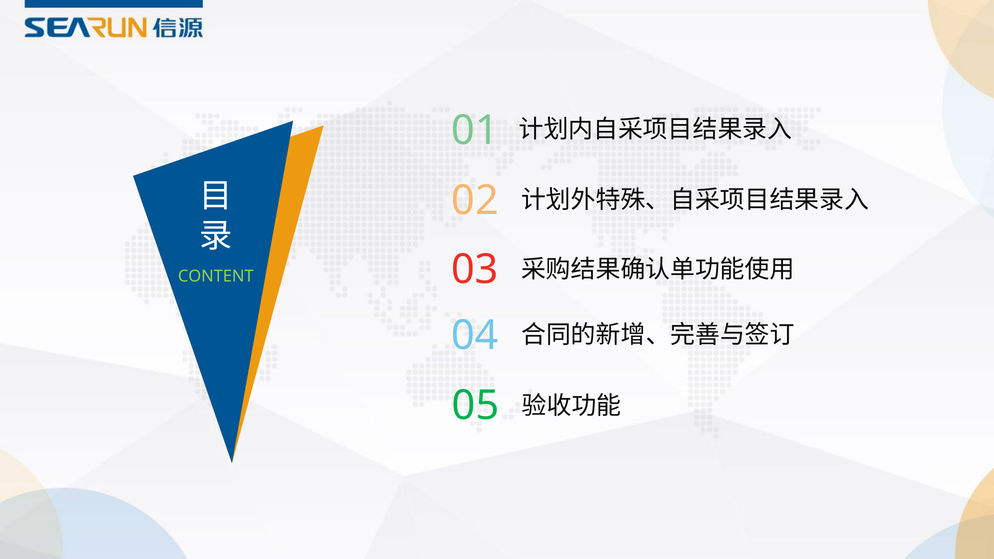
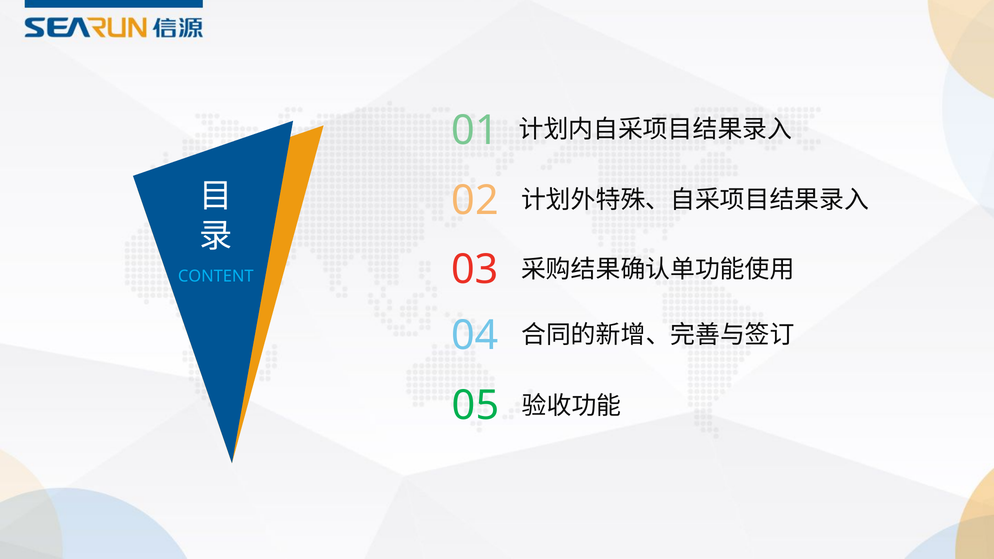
CONTENT colour: light green -> light blue
